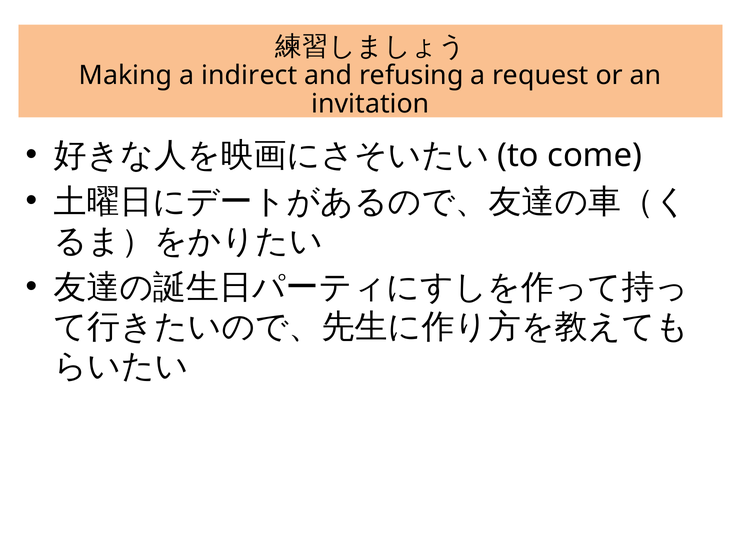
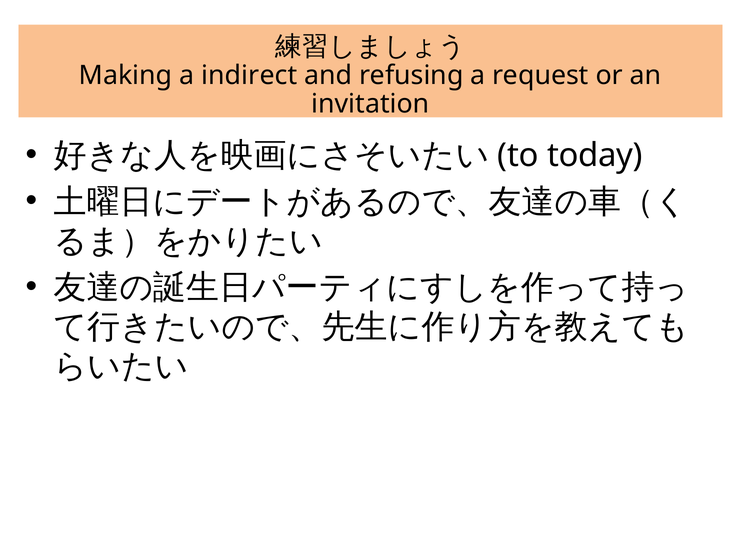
come: come -> today
